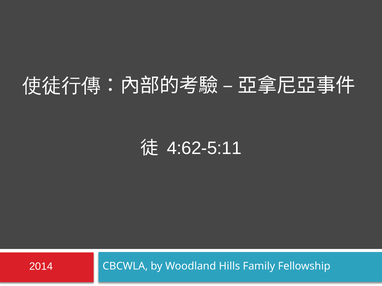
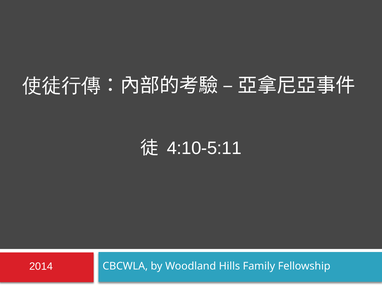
4:62-5:11: 4:62-5:11 -> 4:10-5:11
